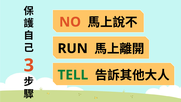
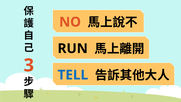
TELL colour: green -> blue
